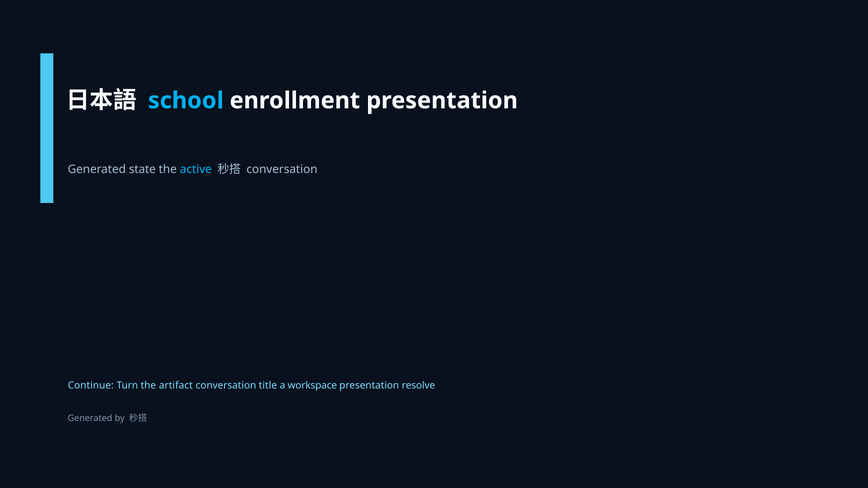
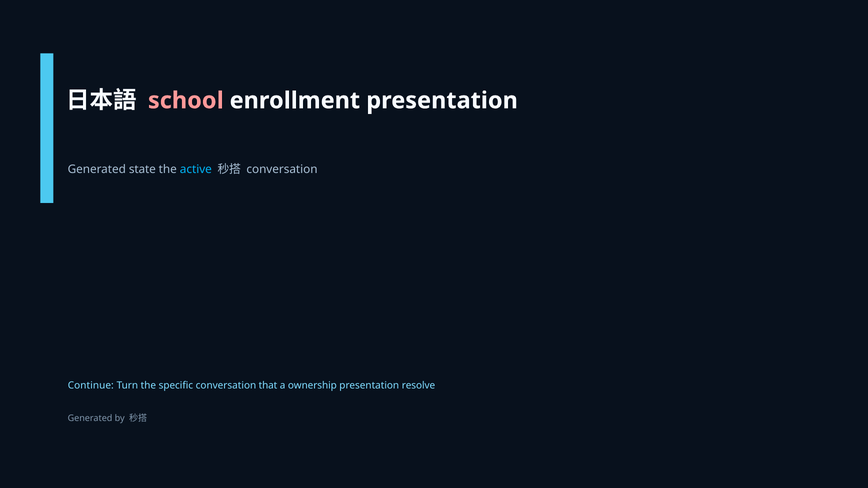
school colour: light blue -> pink
artifact: artifact -> specific
title: title -> that
workspace: workspace -> ownership
